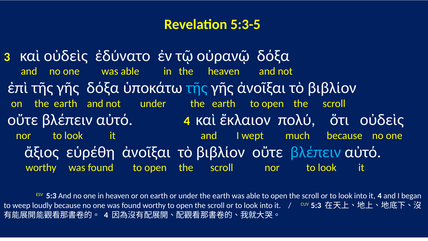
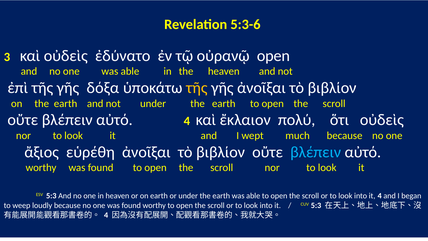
5:3-5: 5:3-5 -> 5:3-6
οὐρανῷ δόξα: δόξα -> open
τῆς at (197, 88) colour: light blue -> yellow
